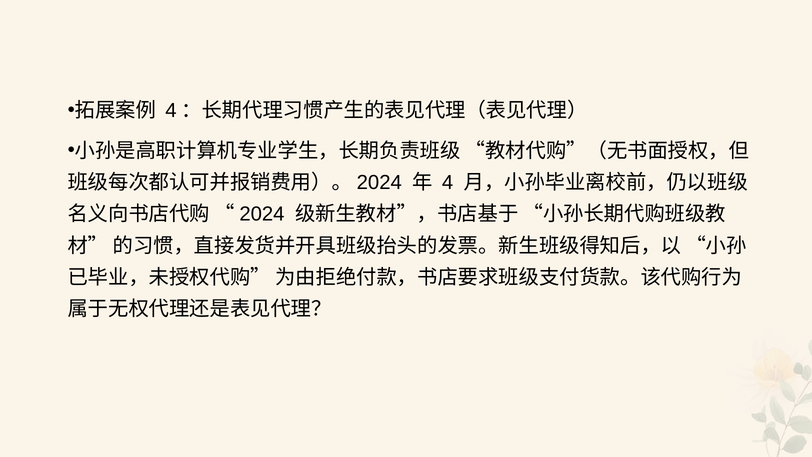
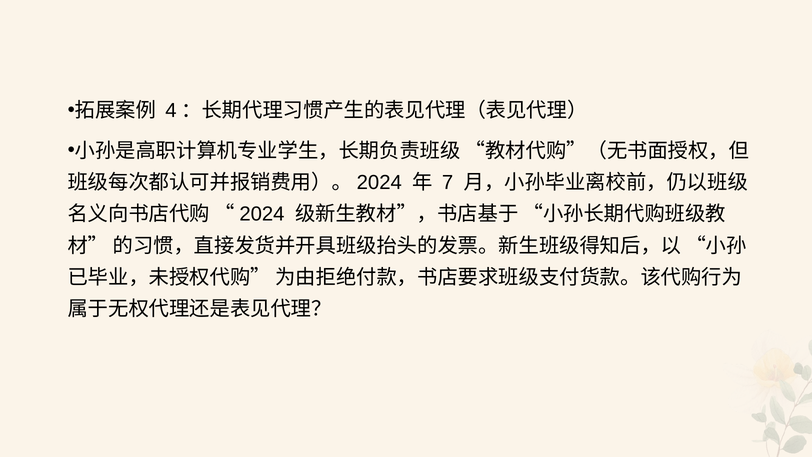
4: 4 -> 7
